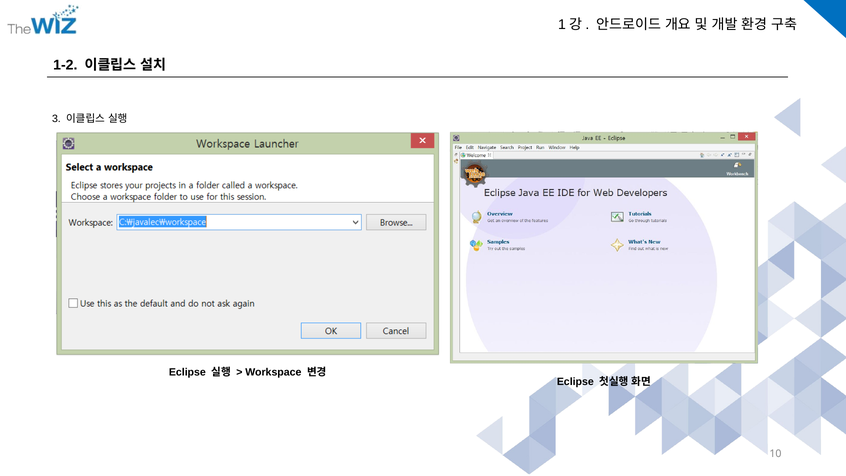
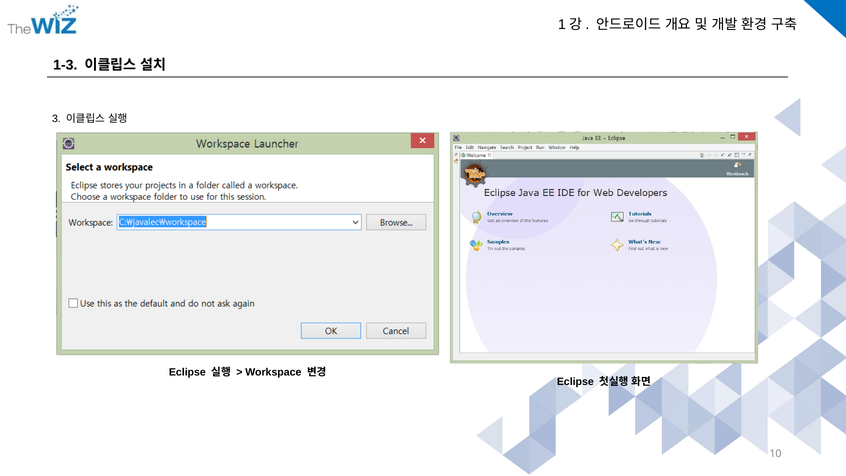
1-2: 1-2 -> 1-3
